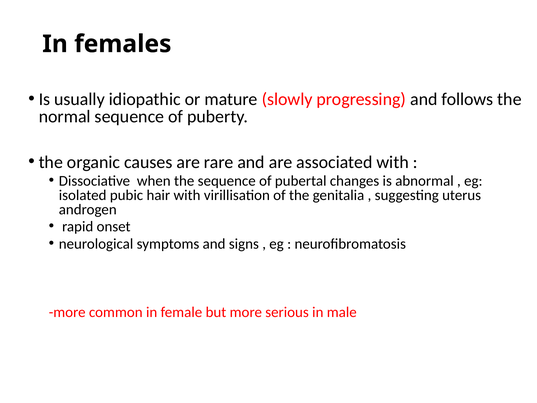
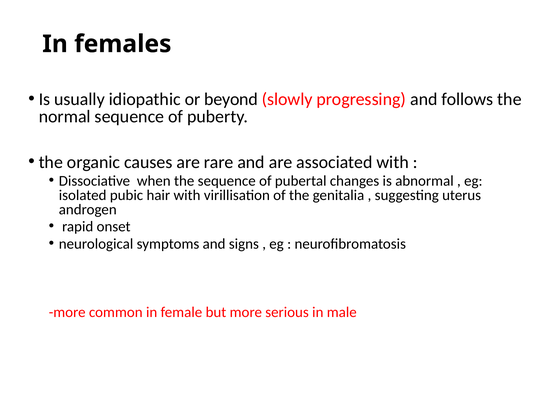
mature: mature -> beyond
